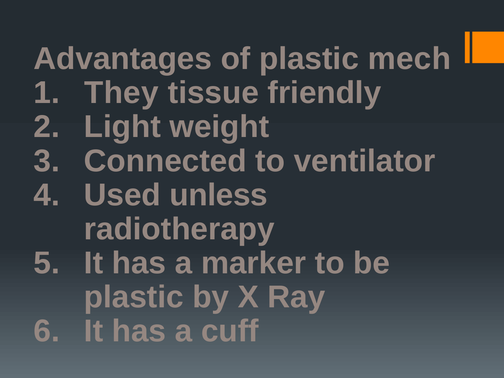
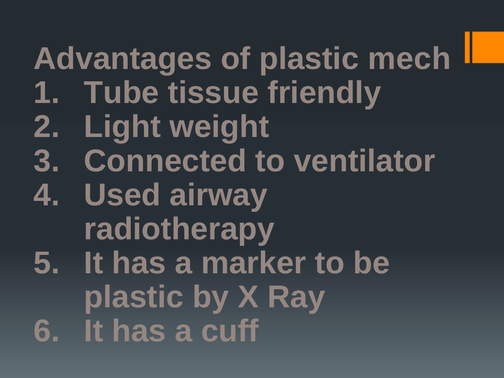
They: They -> Tube
unless: unless -> airway
